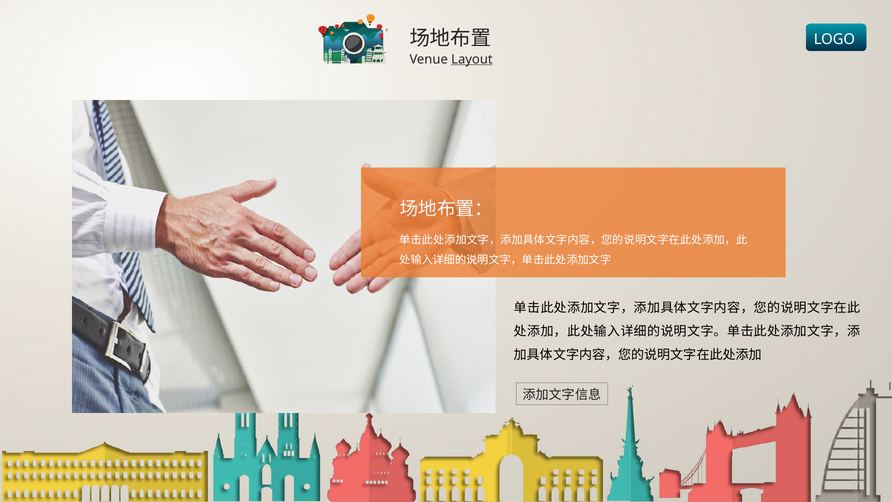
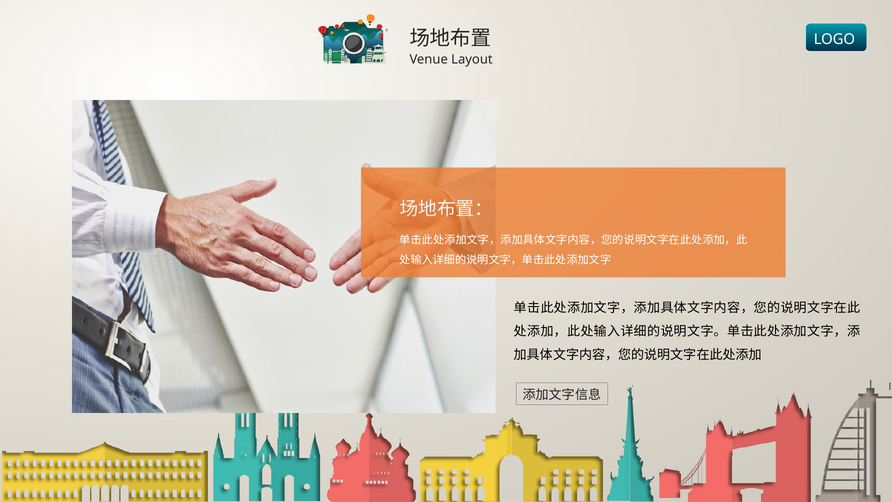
Layout underline: present -> none
